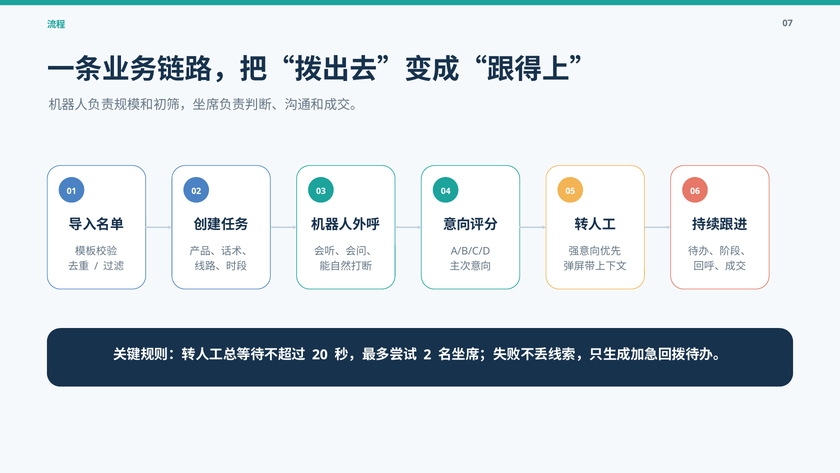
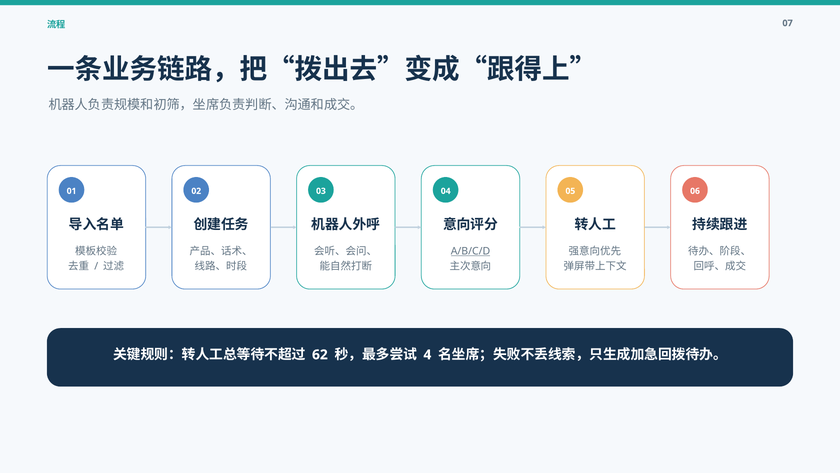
A/B/C/D underline: none -> present
20: 20 -> 62
2: 2 -> 4
